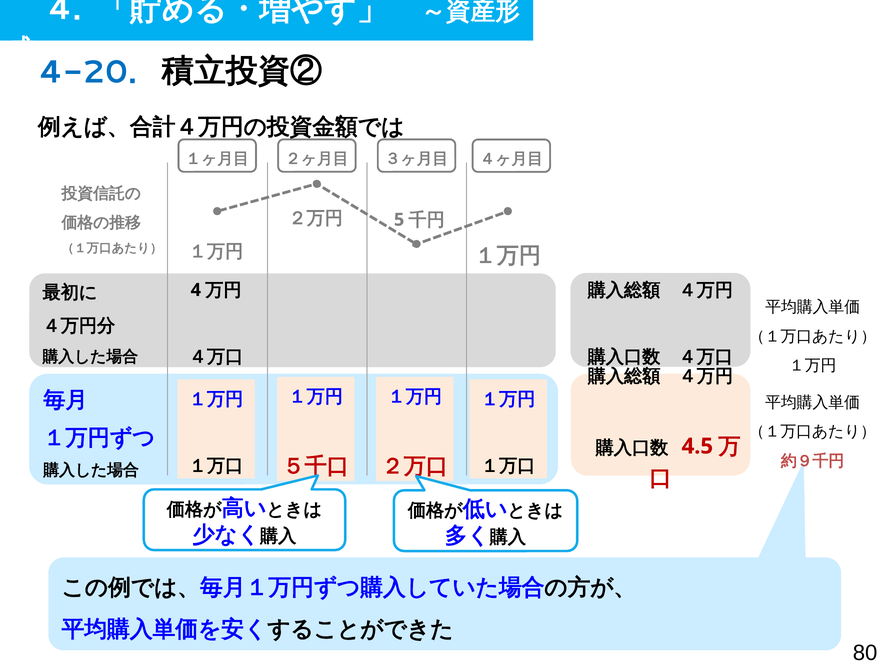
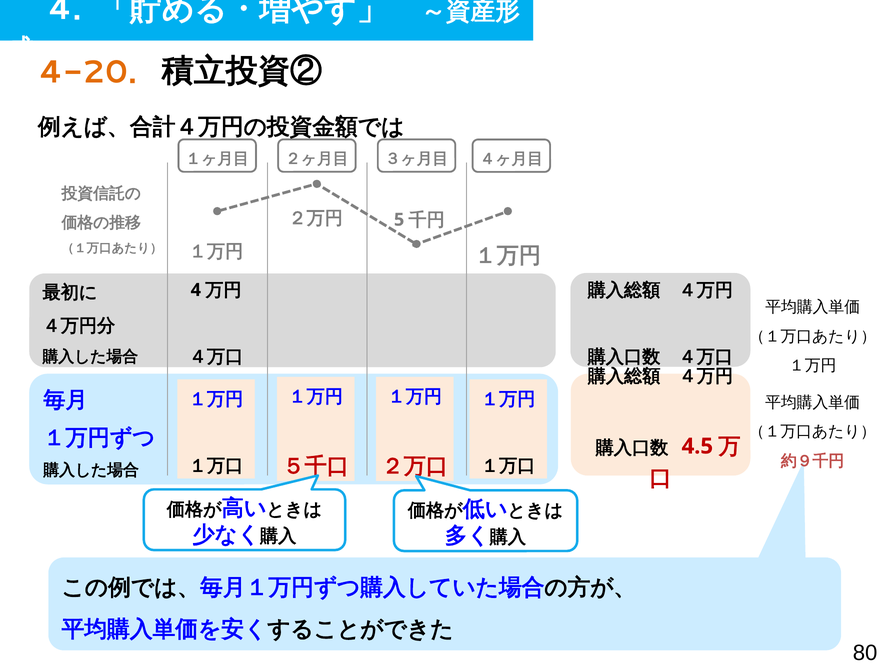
4-20 colour: blue -> orange
